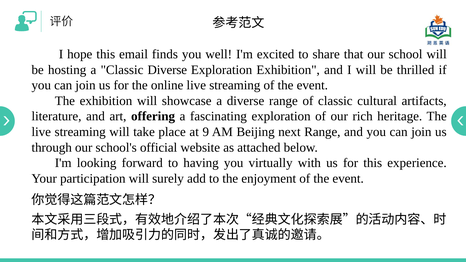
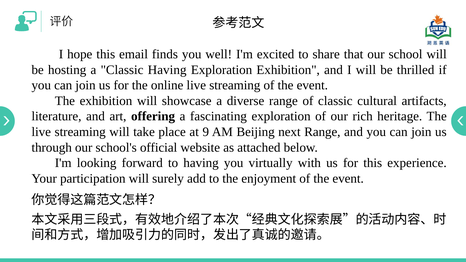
Classic Diverse: Diverse -> Having
